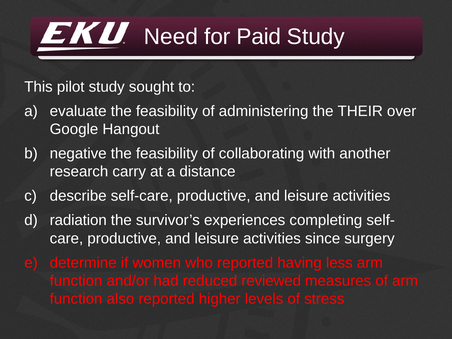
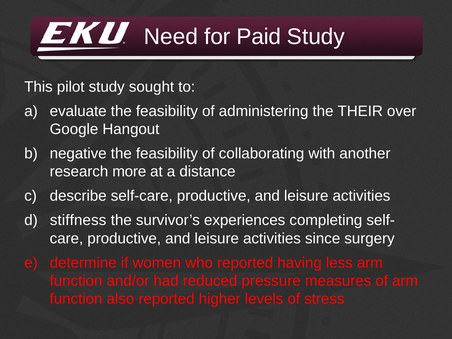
carry: carry -> more
radiation: radiation -> stiffness
reviewed: reviewed -> pressure
